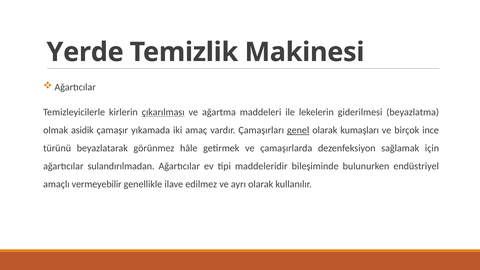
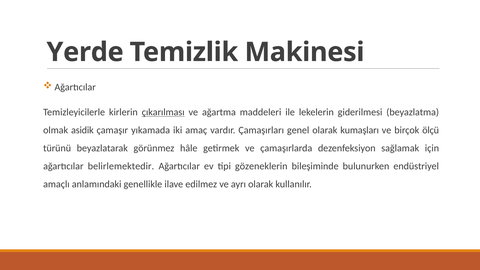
genel underline: present -> none
ince: ince -> ölçü
sulandırılmadan: sulandırılmadan -> belirlemektedir
maddeleridir: maddeleridir -> gözeneklerin
vermeyebilir: vermeyebilir -> anlamındaki
